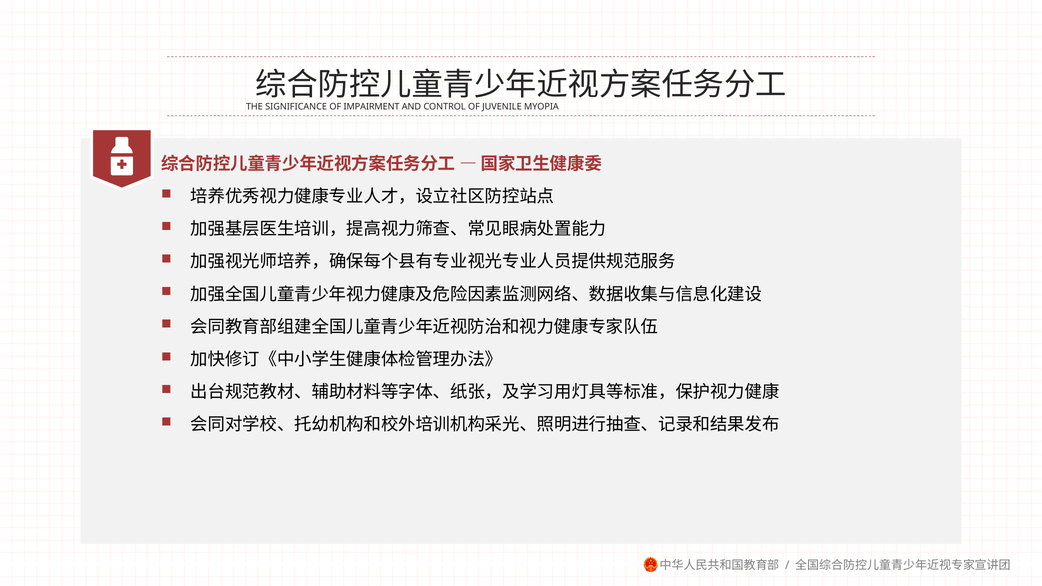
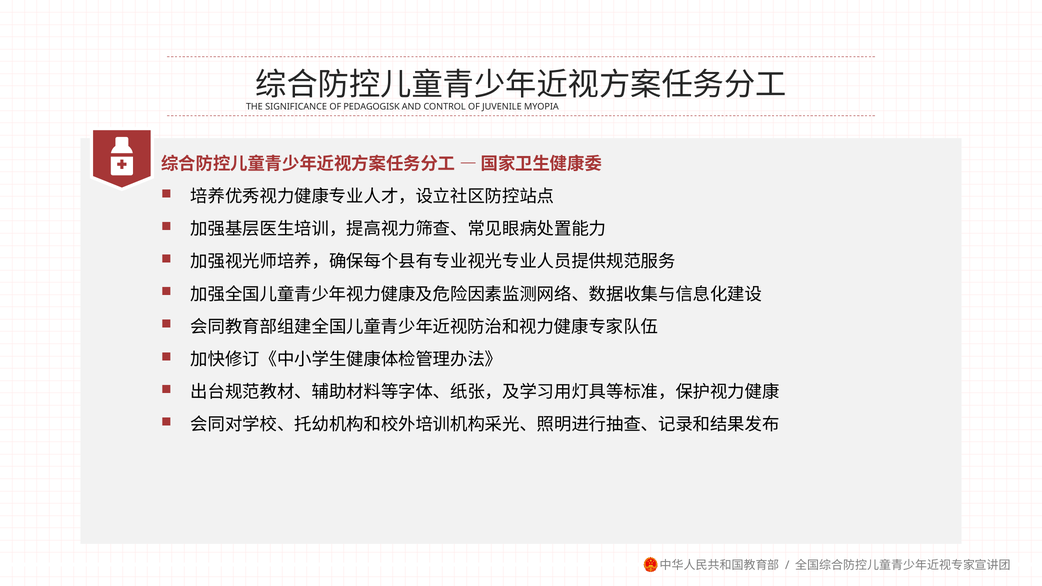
IMPAIRMENT: IMPAIRMENT -> PEDAGOGISK
